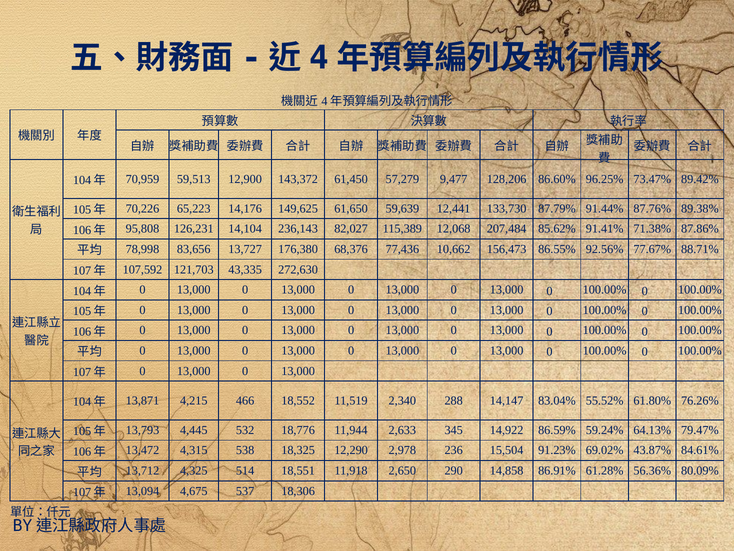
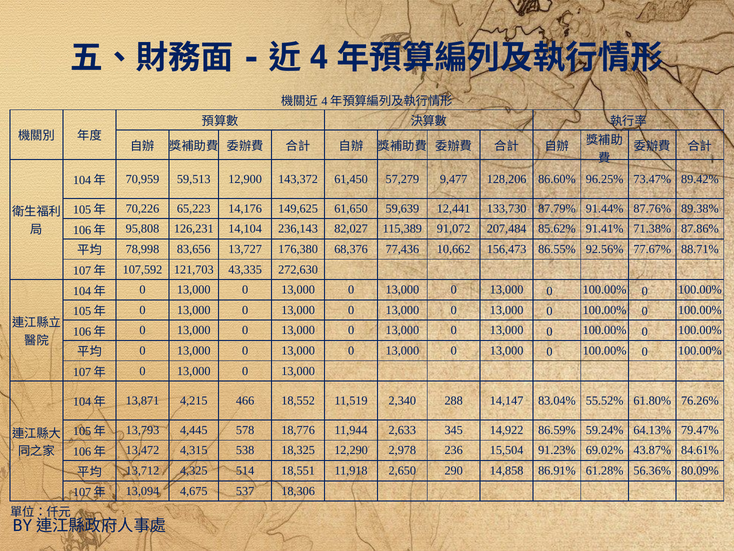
12,068: 12,068 -> 91,072
532: 532 -> 578
